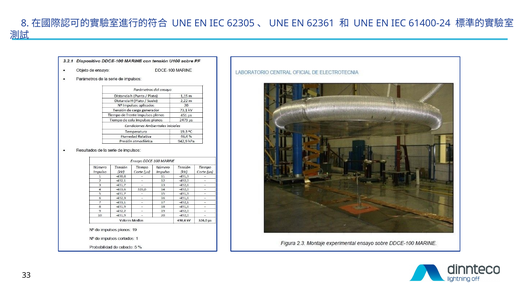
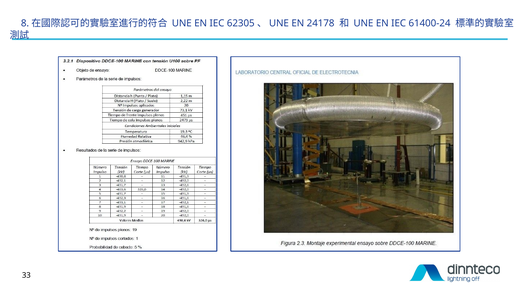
62361: 62361 -> 24178
